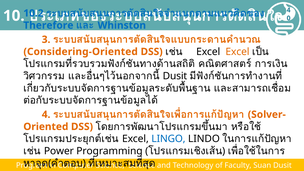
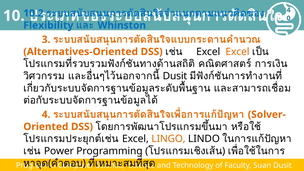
Therefore: Therefore -> Flexibility
Considering-Oriented: Considering-Oriented -> Alternatives-Oriented
LINGO colour: blue -> orange
